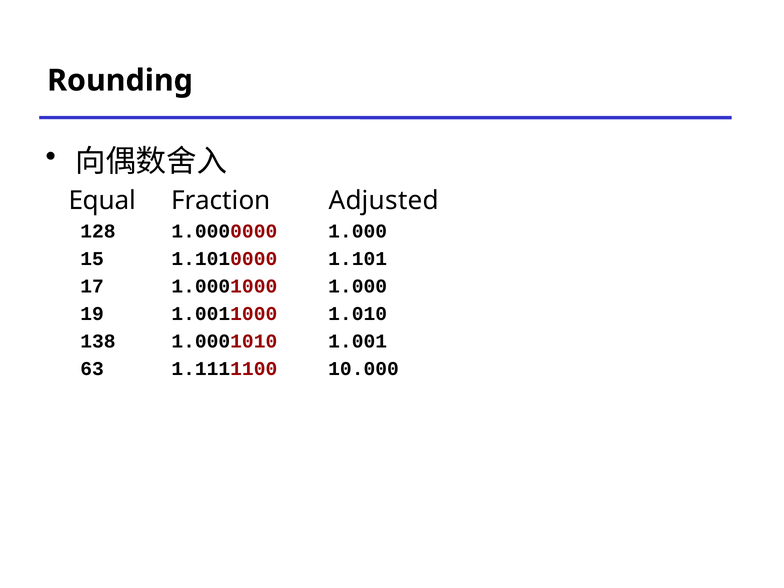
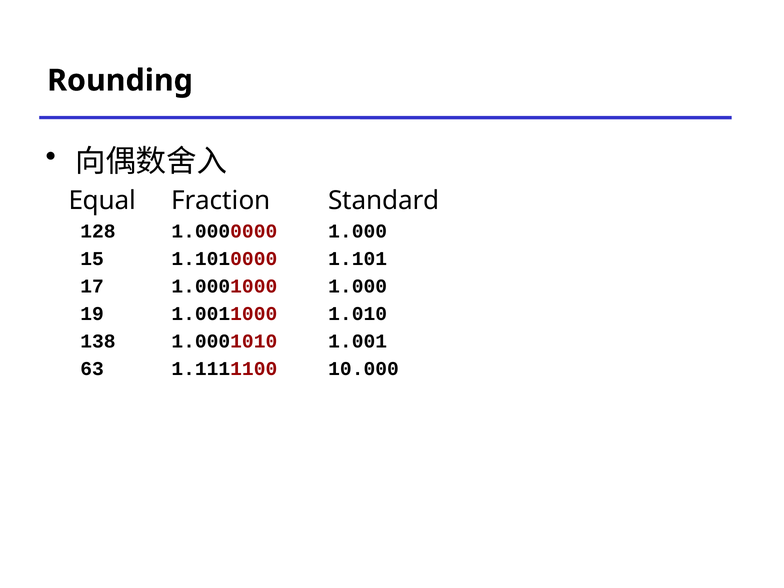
Adjusted: Adjusted -> Standard
